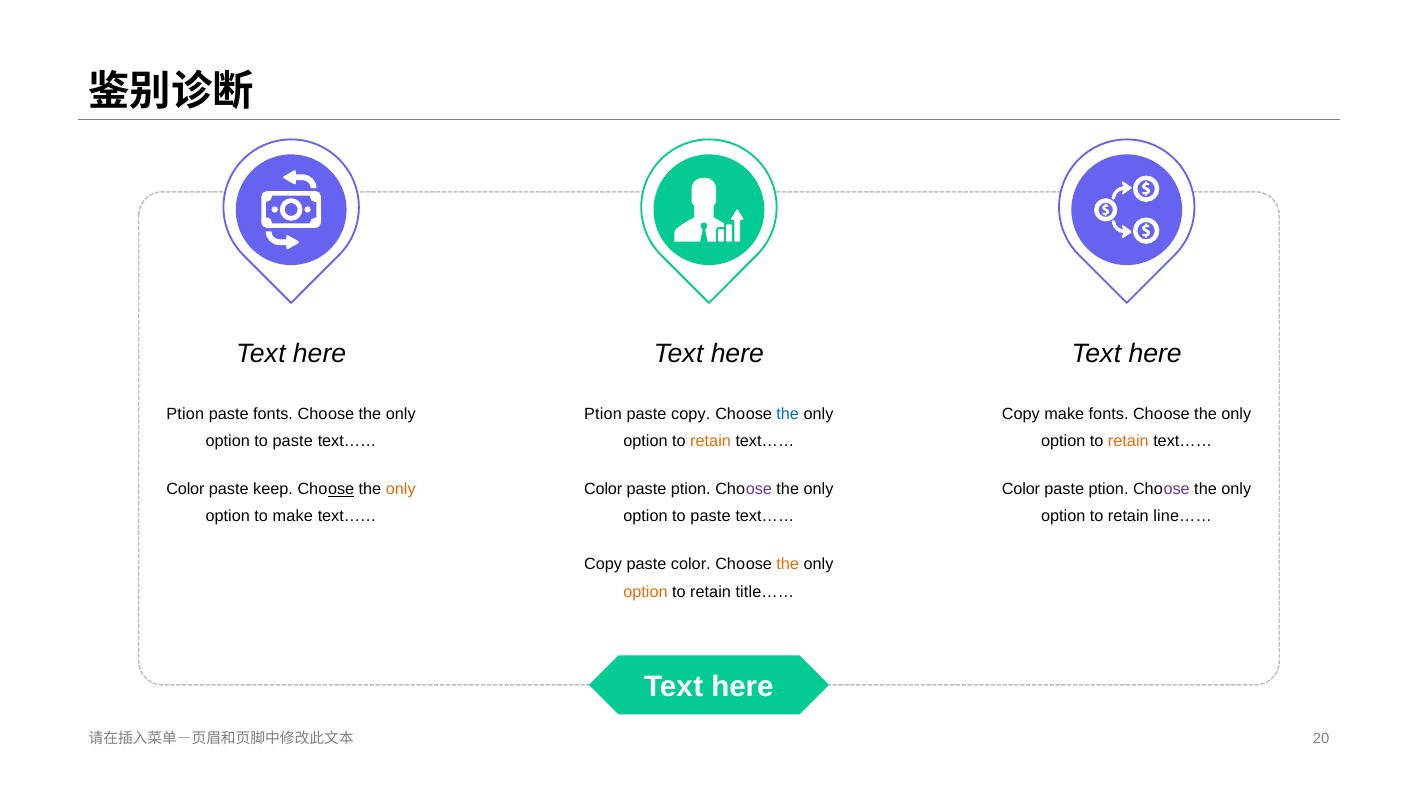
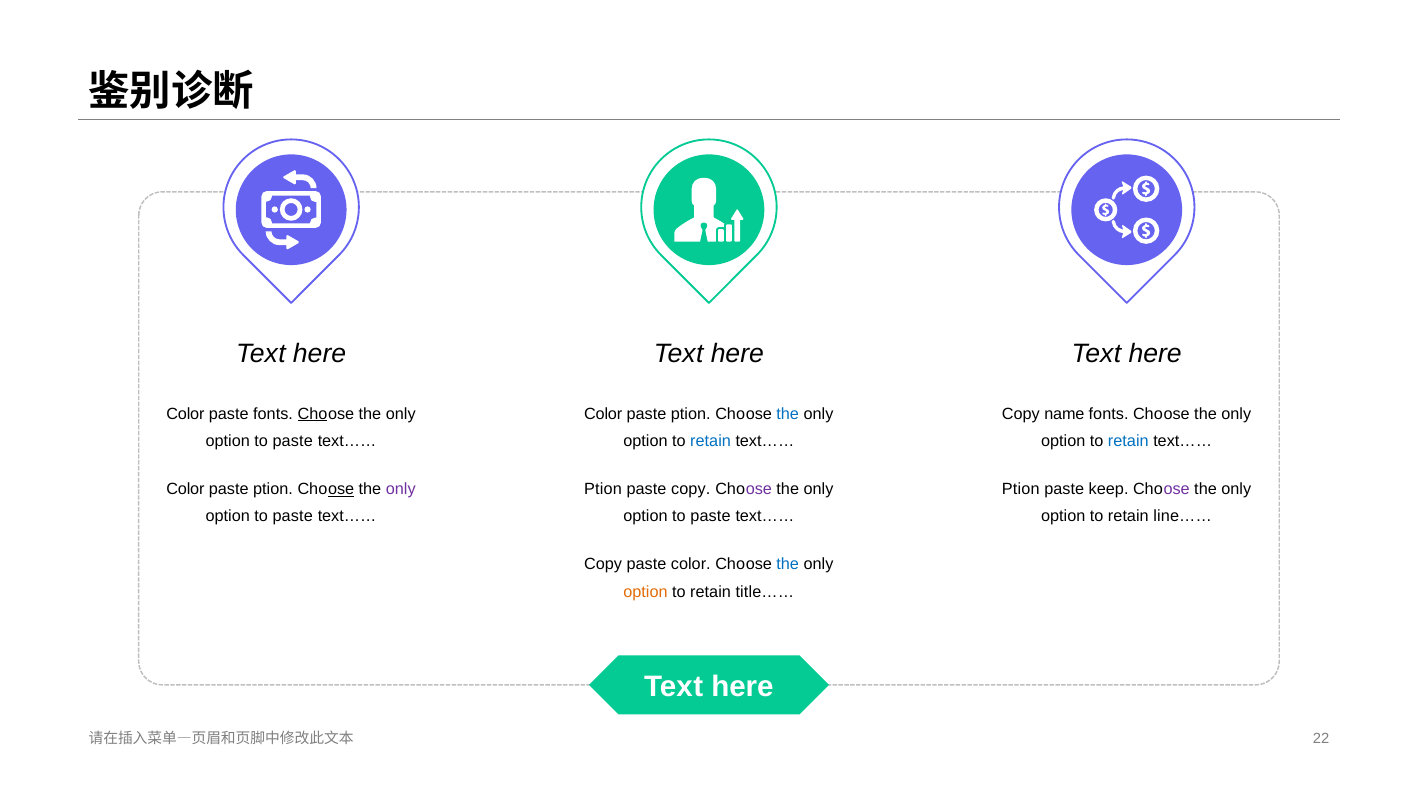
Ption at (185, 414): Ption -> Color
Cho at (312, 414) underline: none -> present
Ption at (603, 414): Ption -> Color
copy at (691, 414): copy -> ption
Copy make: make -> name
retain at (711, 442) colour: orange -> blue
retain at (1128, 442) colour: orange -> blue
keep at (273, 489): keep -> ption
only at (401, 489) colour: orange -> purple
Color at (603, 489): Color -> Ption
ption at (691, 489): ption -> copy
Color at (1021, 489): Color -> Ption
ption at (1109, 489): ption -> keep
make at (293, 517): make -> paste
the at (788, 565) colour: orange -> blue
20: 20 -> 22
